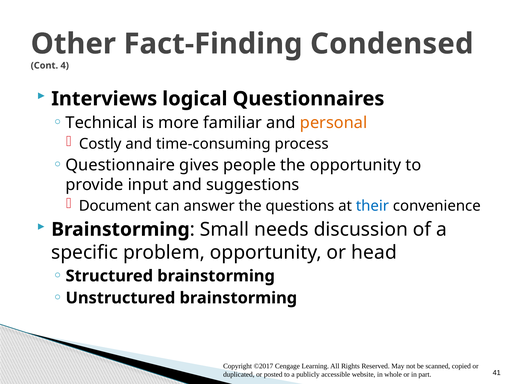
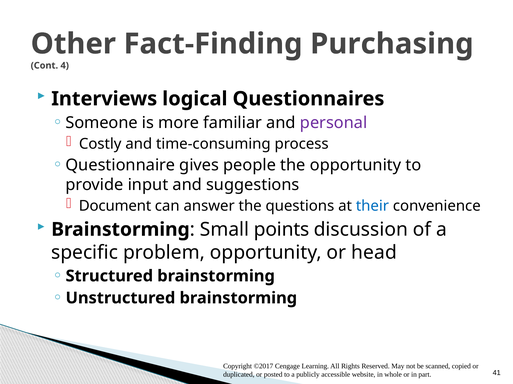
Condensed: Condensed -> Purchasing
Technical: Technical -> Someone
personal colour: orange -> purple
needs: needs -> points
